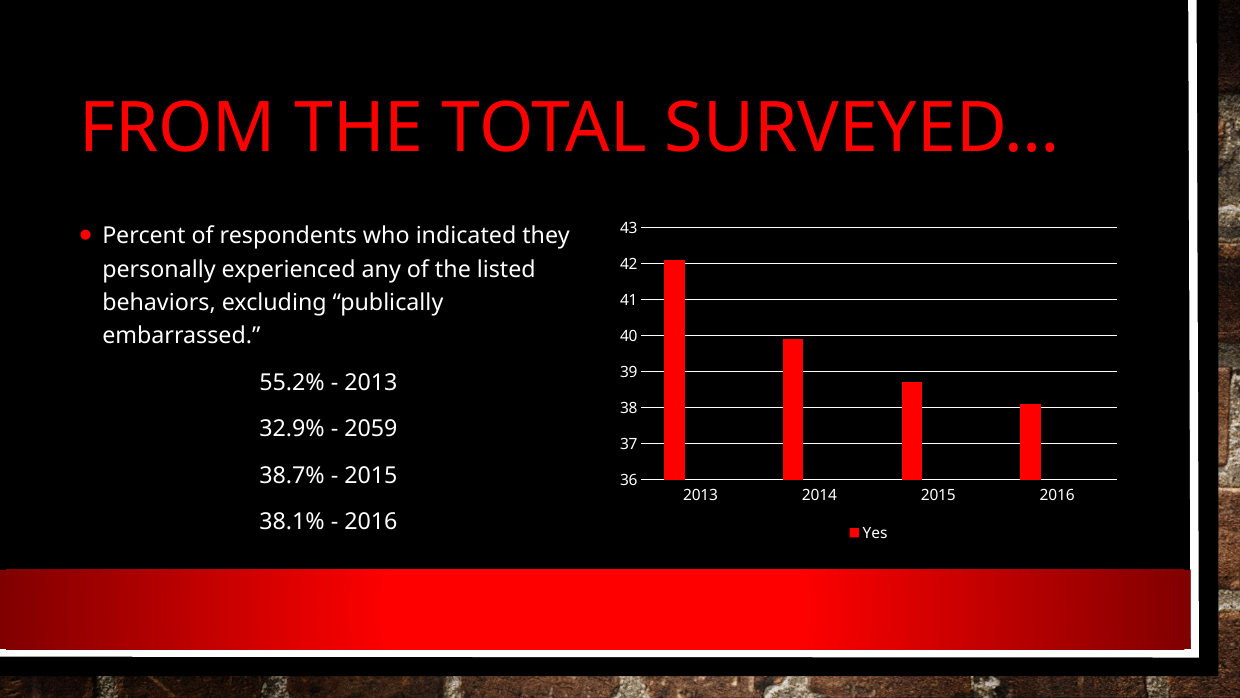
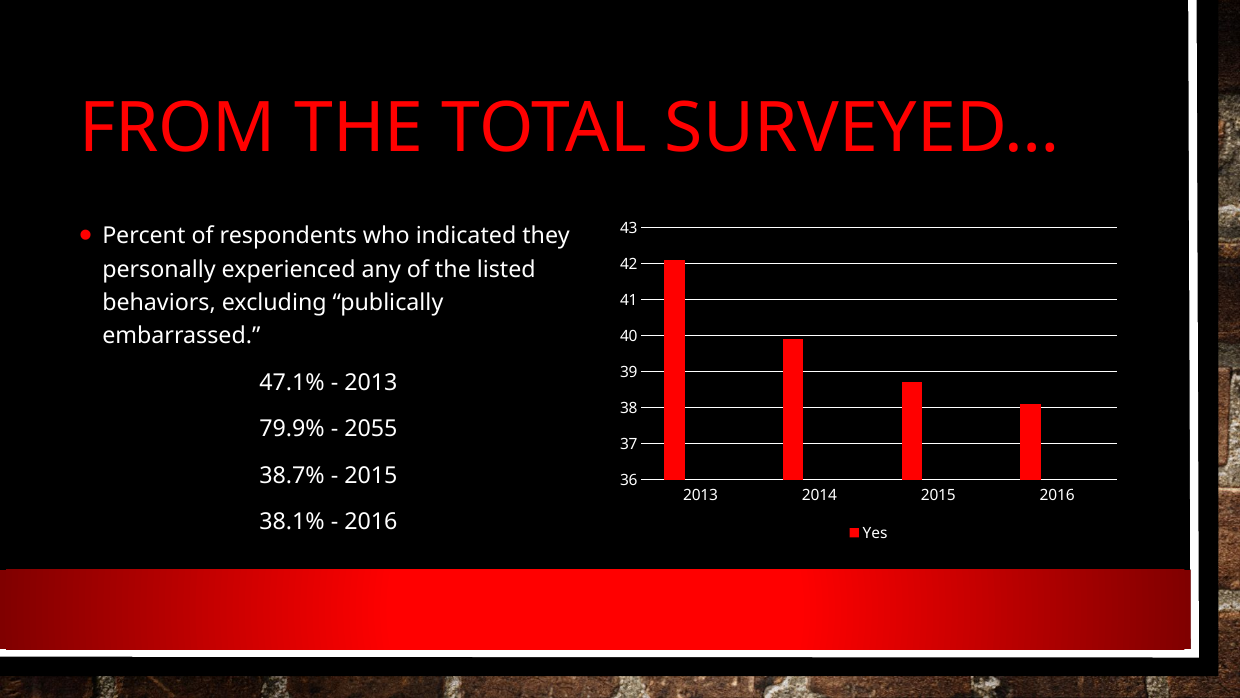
55.2%: 55.2% -> 47.1%
32.9%: 32.9% -> 79.9%
2059: 2059 -> 2055
